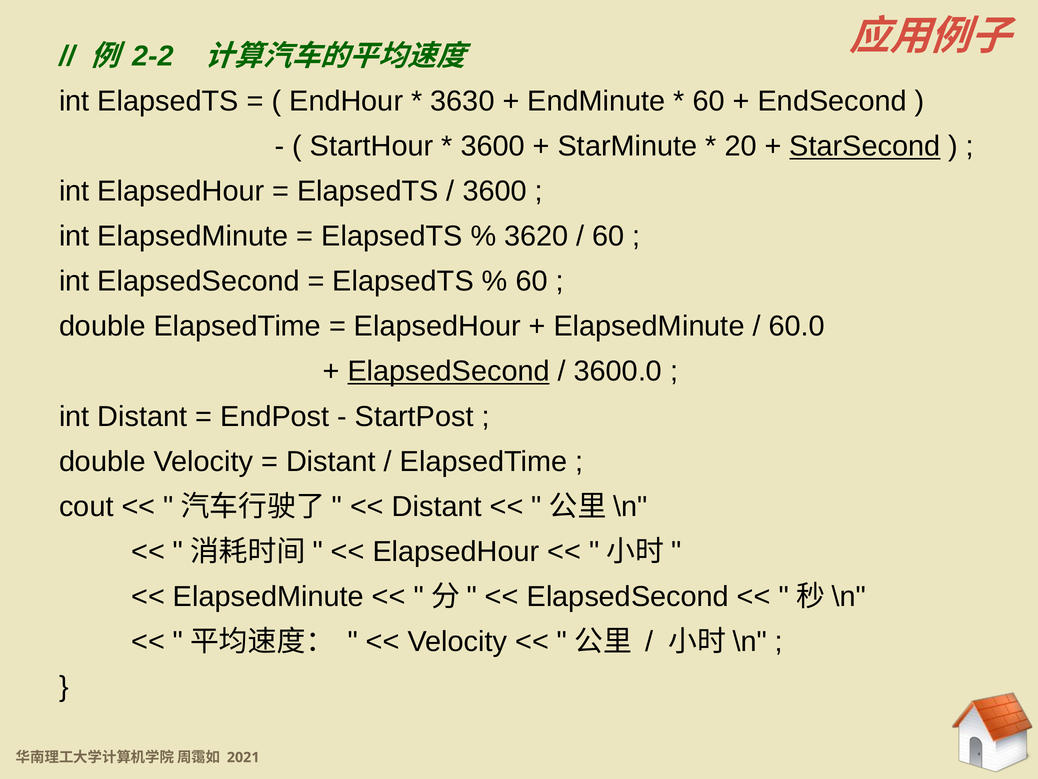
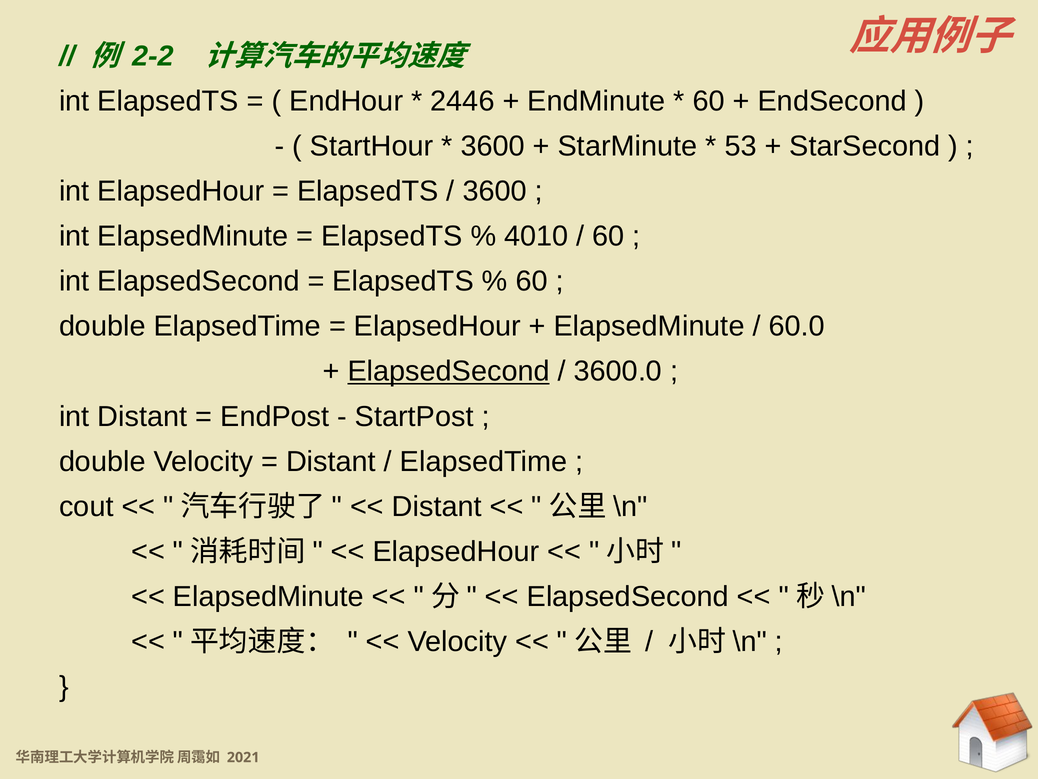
3630: 3630 -> 2446
20: 20 -> 53
StarSecond underline: present -> none
3620: 3620 -> 4010
